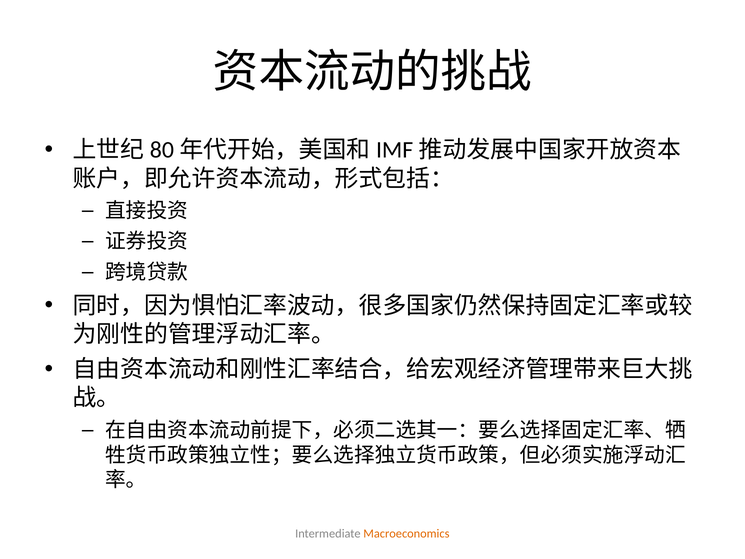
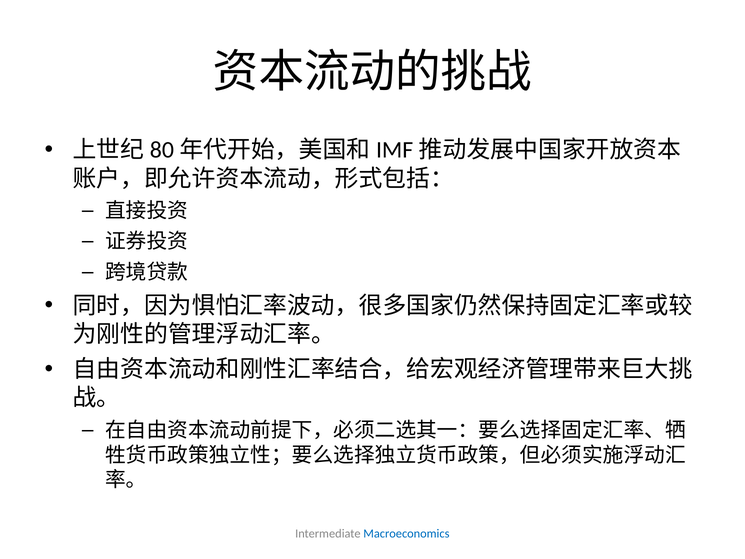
Macroeconomics colour: orange -> blue
